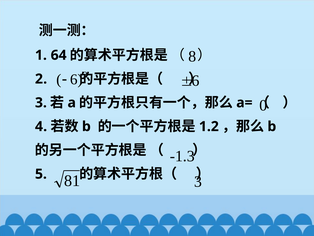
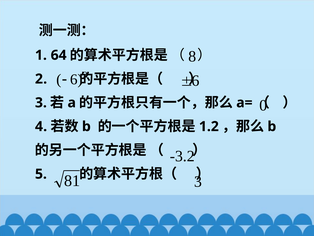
-1.3: -1.3 -> -3.2
